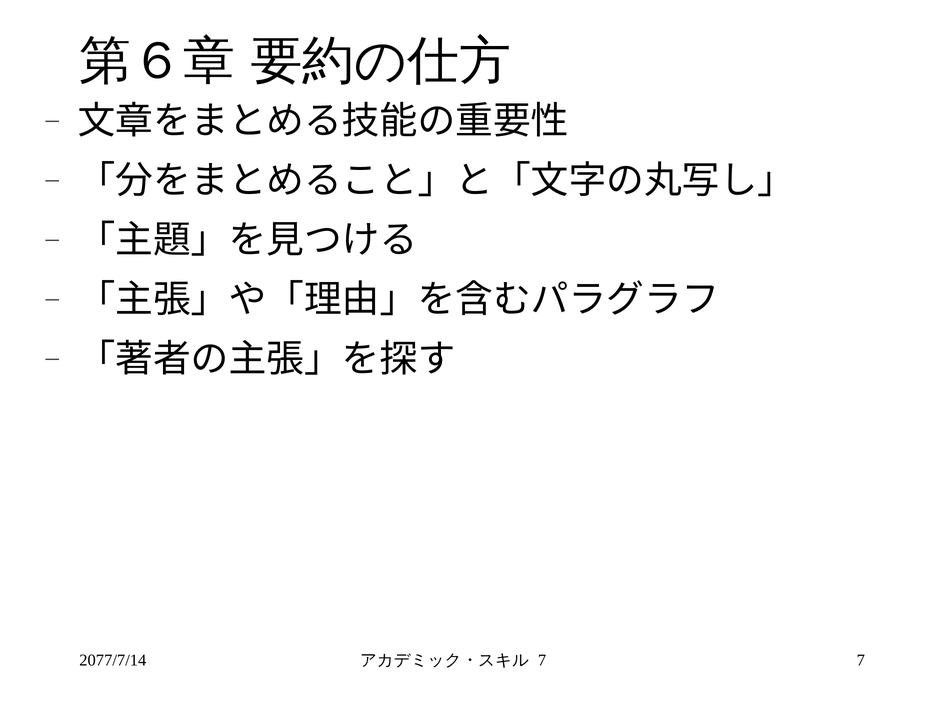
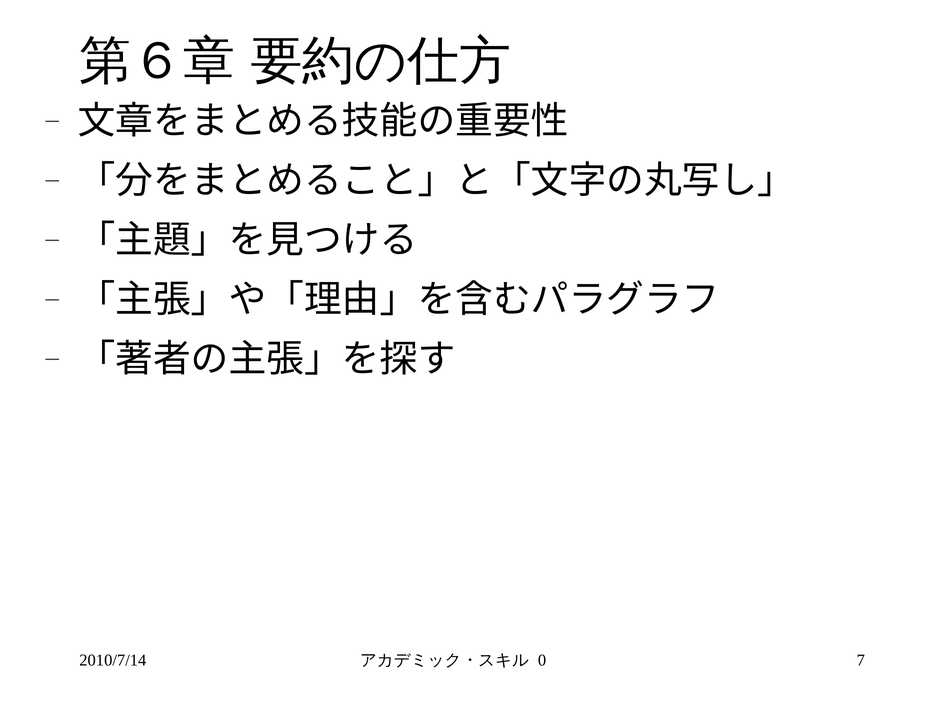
2077/7/14: 2077/7/14 -> 2010/7/14
7 at (542, 660): 7 -> 0
